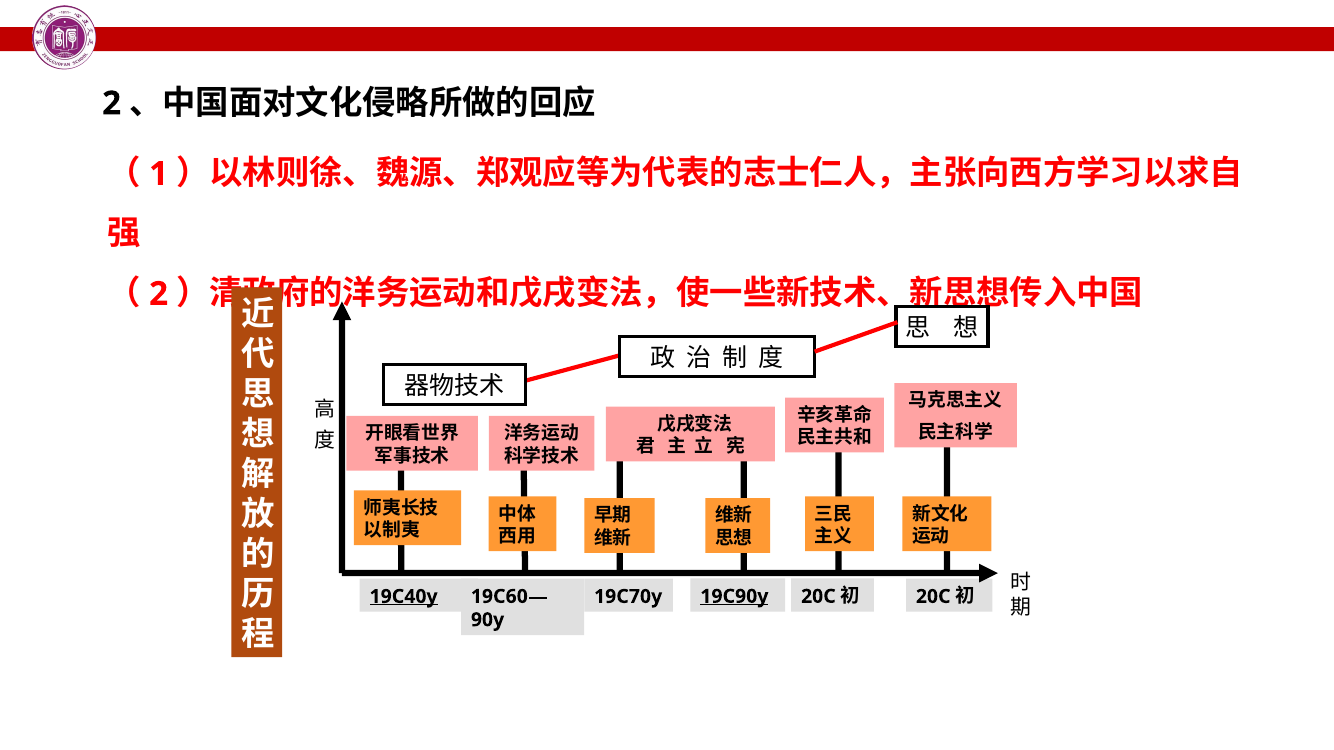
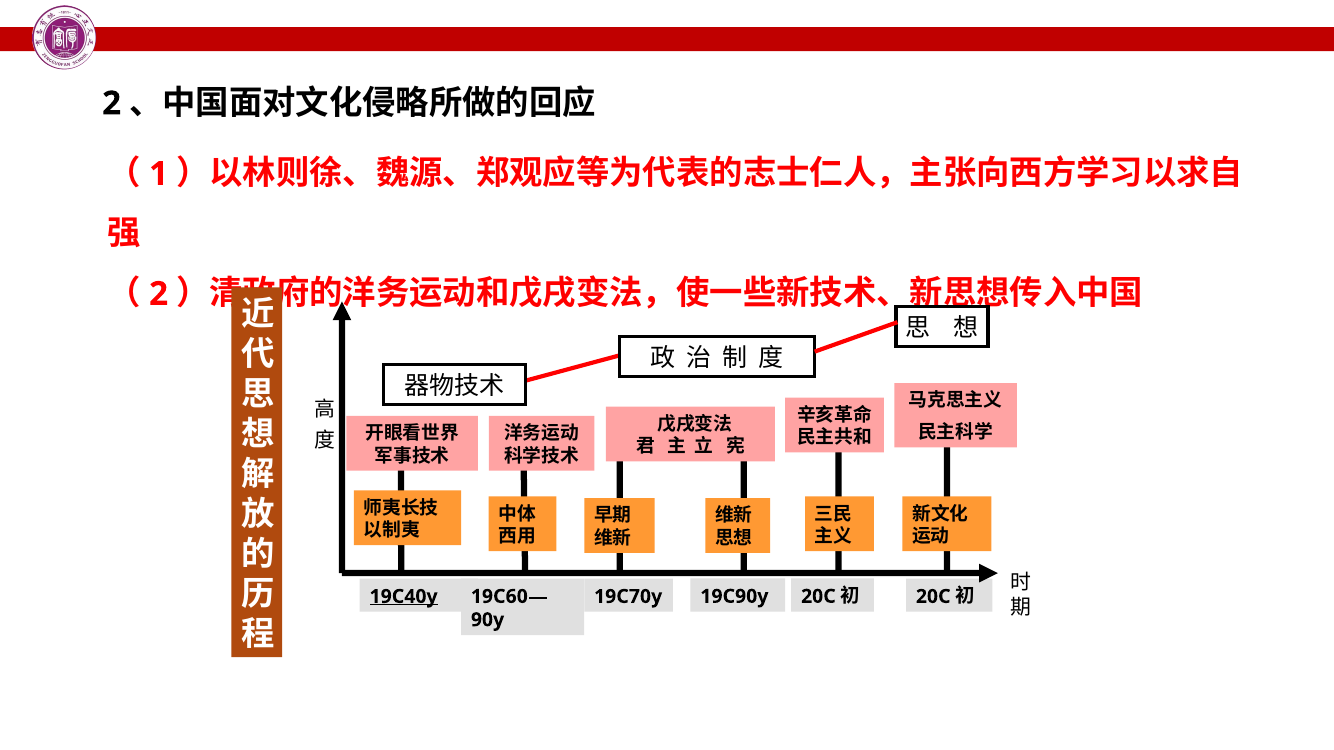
19C90y underline: present -> none
